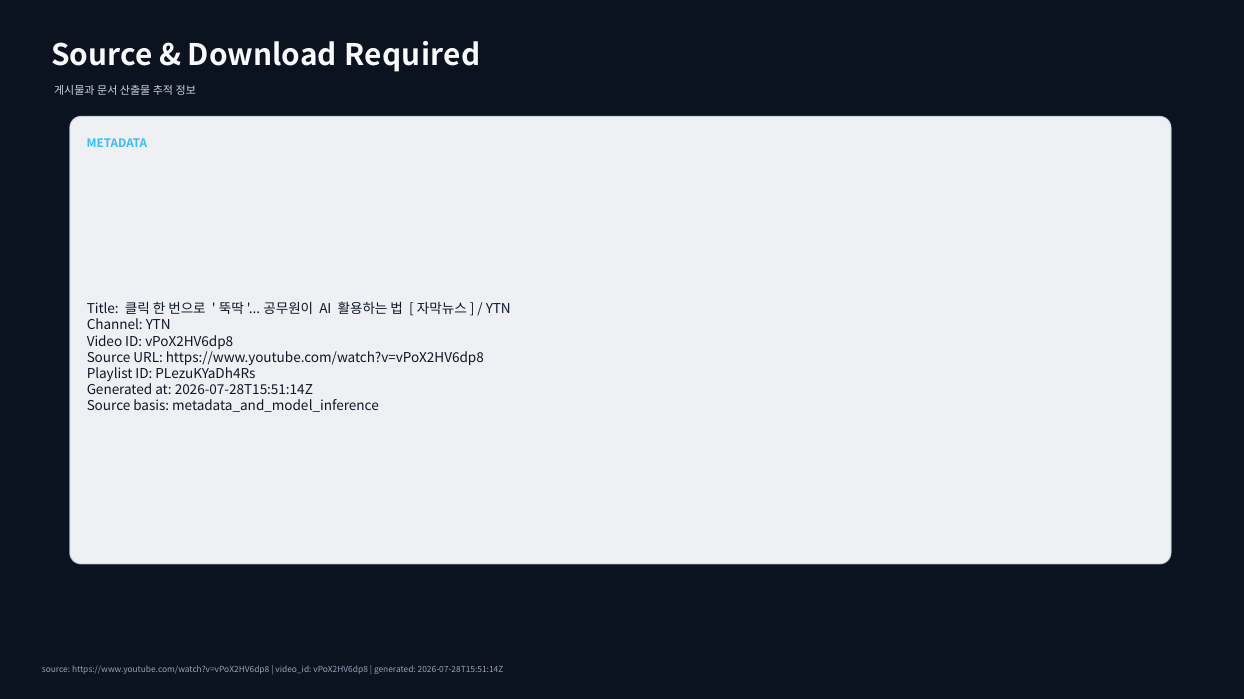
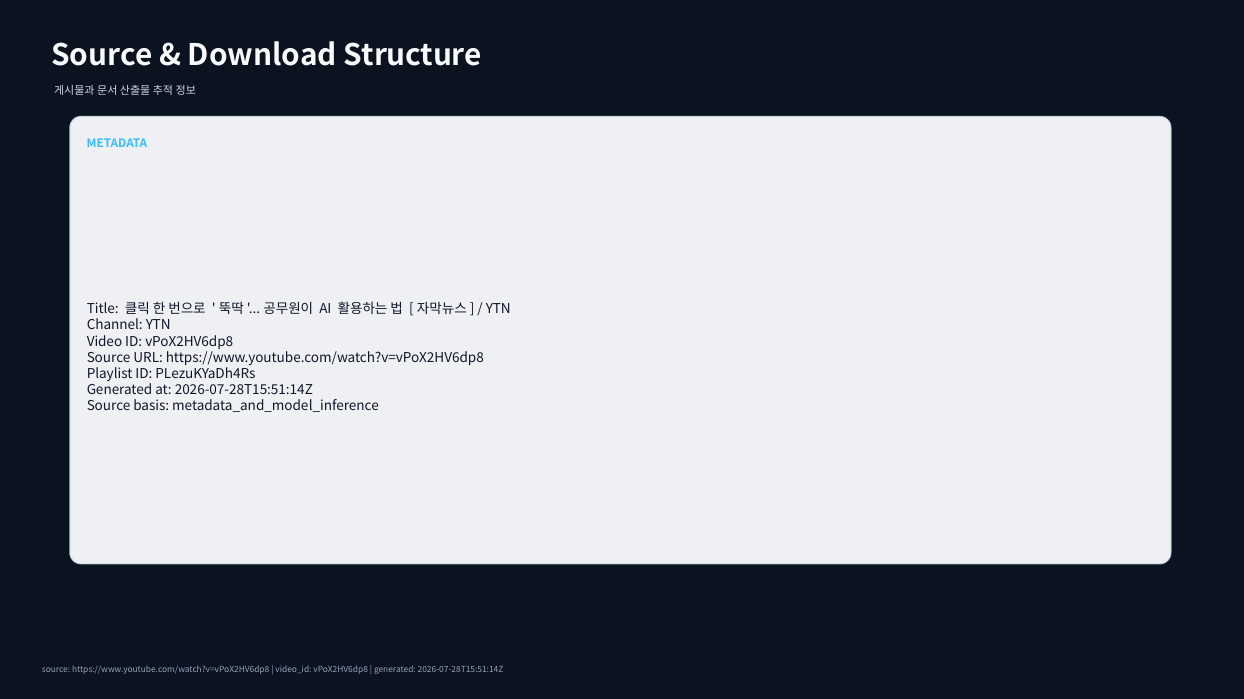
Required: Required -> Structure
